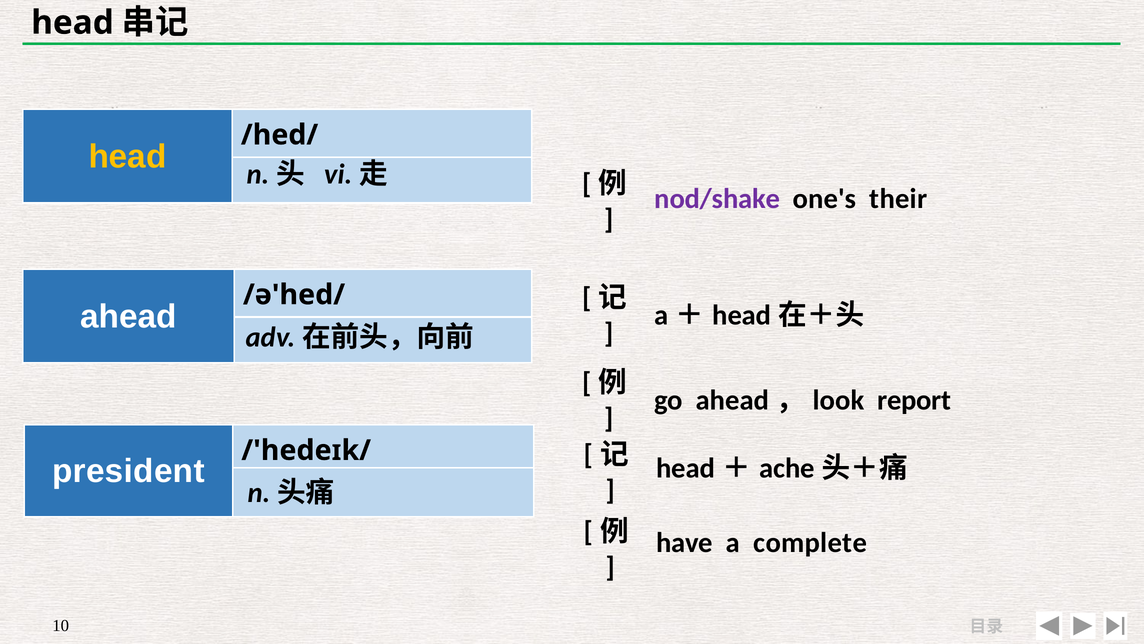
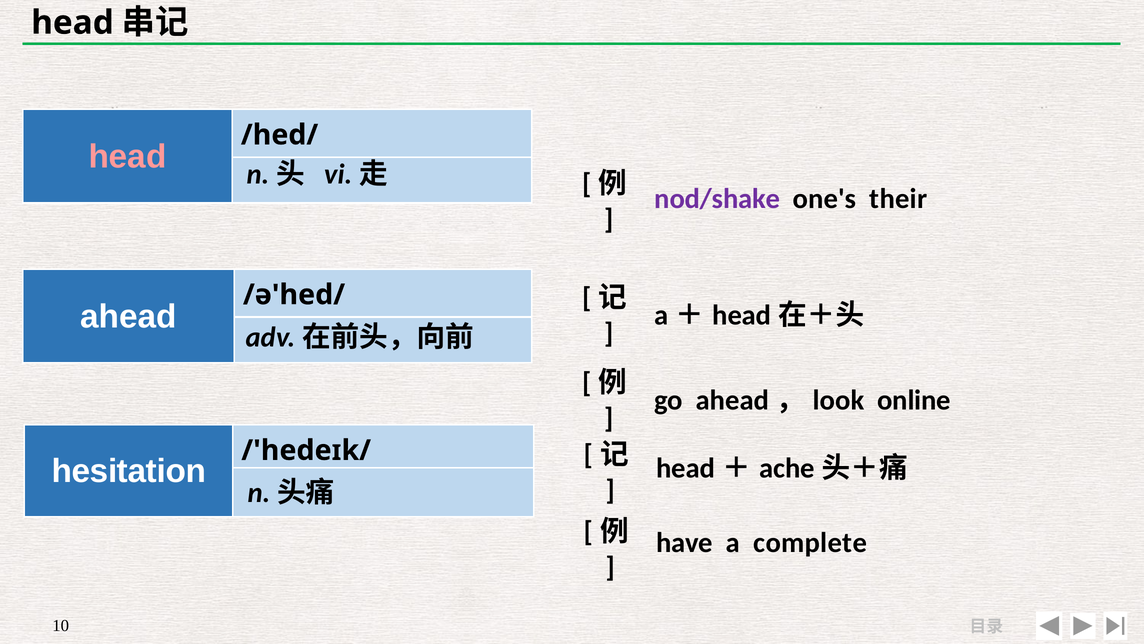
head at (127, 157) colour: yellow -> pink
report: report -> online
president: president -> hesitation
